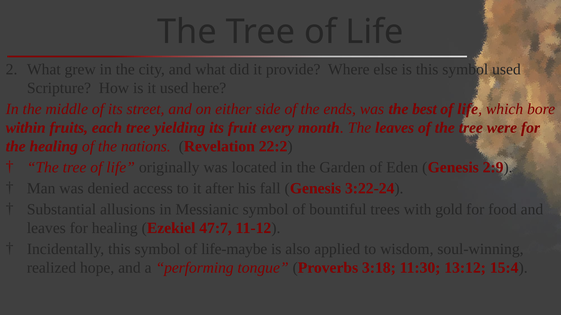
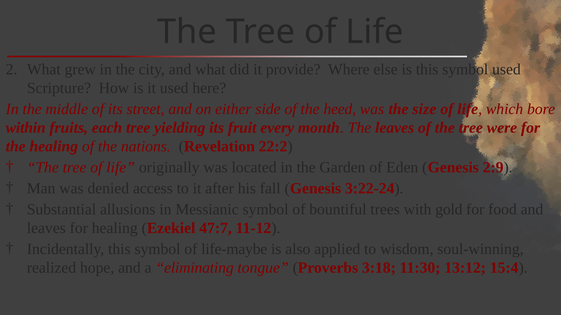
ends: ends -> heed
best: best -> size
performing: performing -> eliminating
